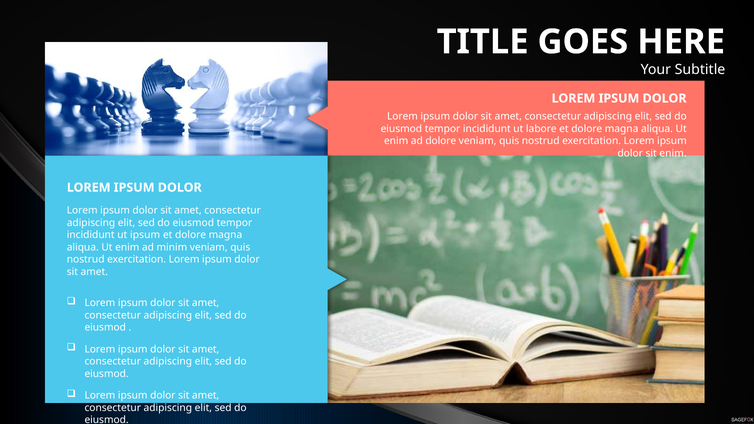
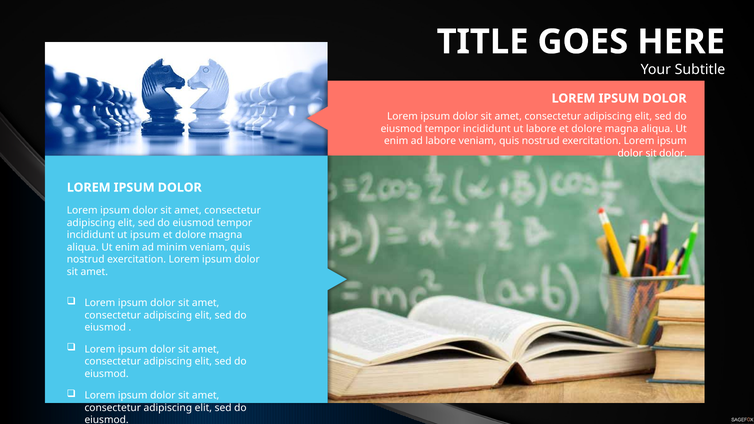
ad dolore: dolore -> labore
sit enim: enim -> dolor
